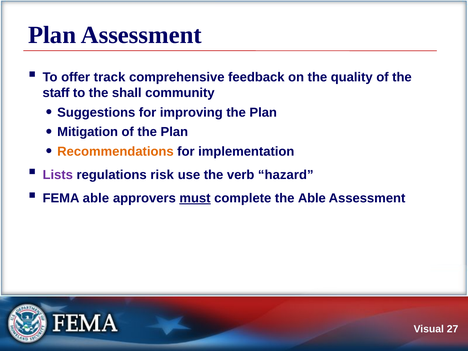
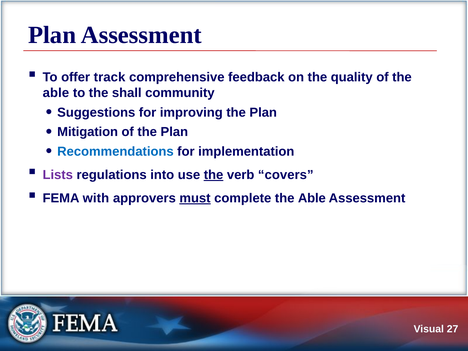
staff at (56, 93): staff -> able
Recommendations colour: orange -> blue
risk: risk -> into
the at (214, 175) underline: none -> present
hazard: hazard -> covers
FEMA able: able -> with
